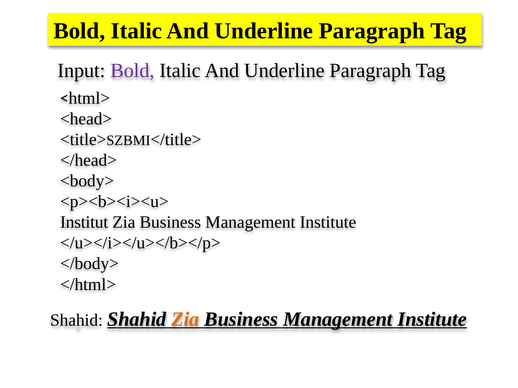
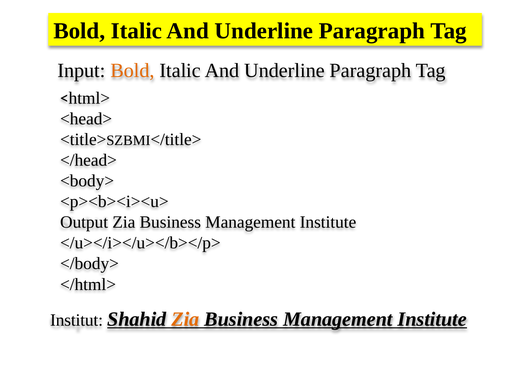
Bold at (132, 71) colour: purple -> orange
Institut: Institut -> Output
Shahid at (77, 320): Shahid -> Institut
